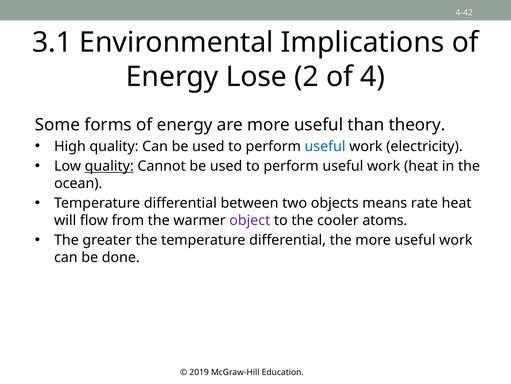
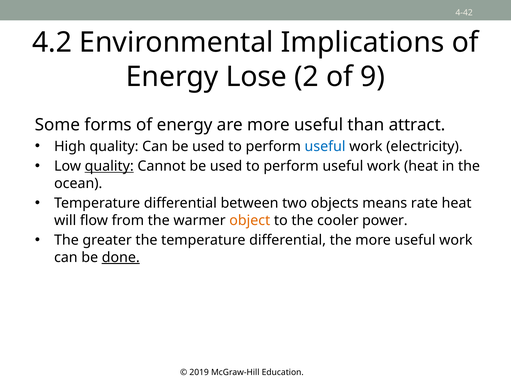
3.1: 3.1 -> 4.2
4: 4 -> 9
theory: theory -> attract
object colour: purple -> orange
atoms: atoms -> power
done underline: none -> present
